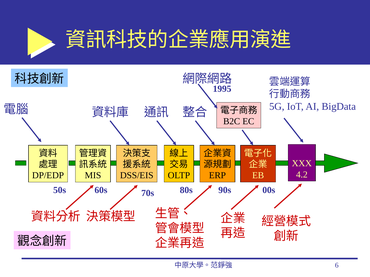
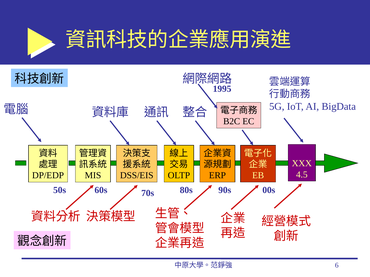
4.2: 4.2 -> 4.5
